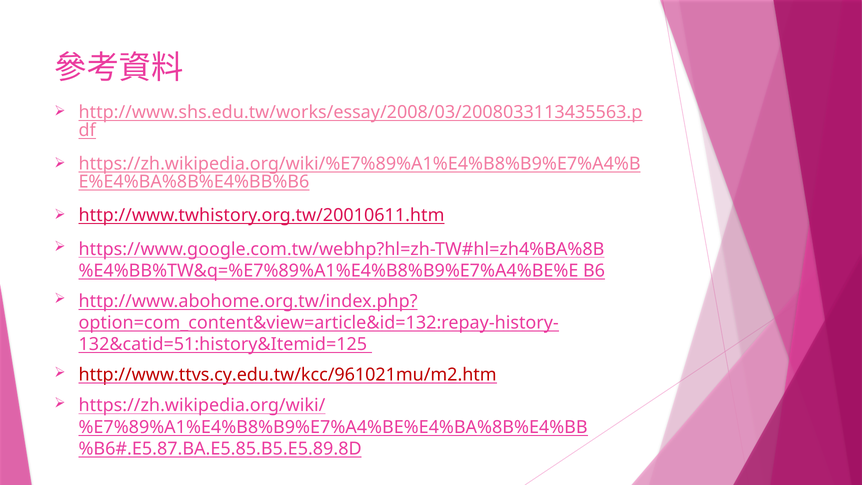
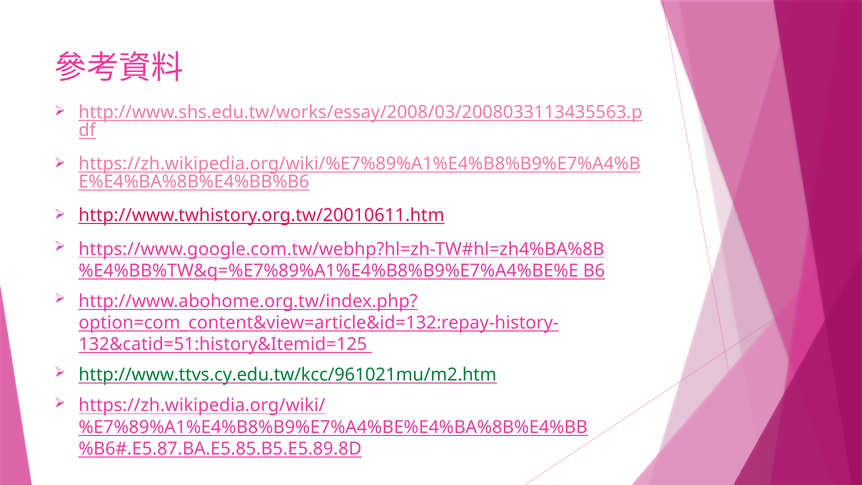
http://www.ttvs.cy.edu.tw/kcc/961021mu/m2.htm colour: red -> green
